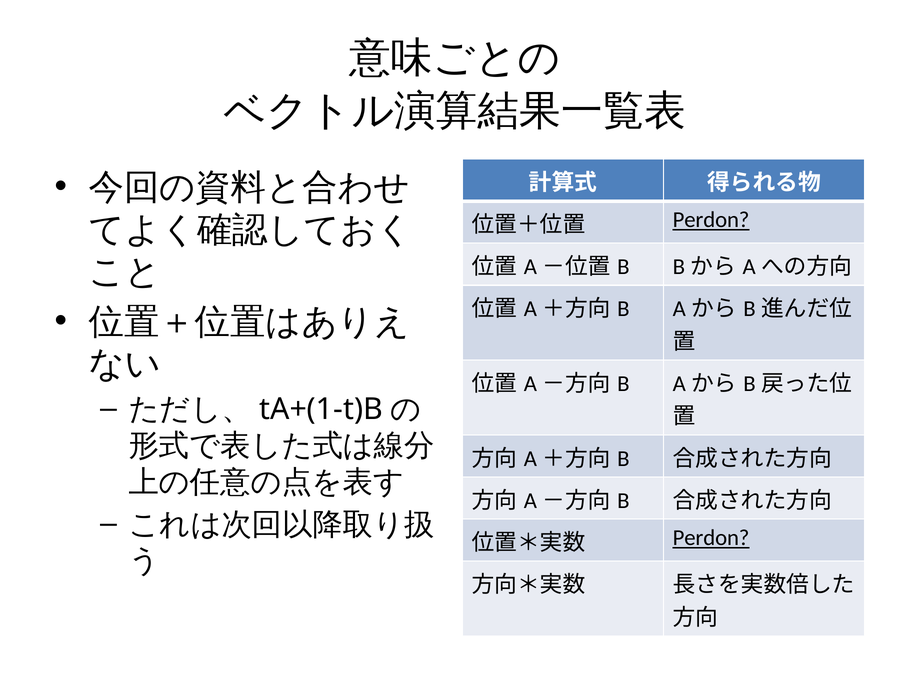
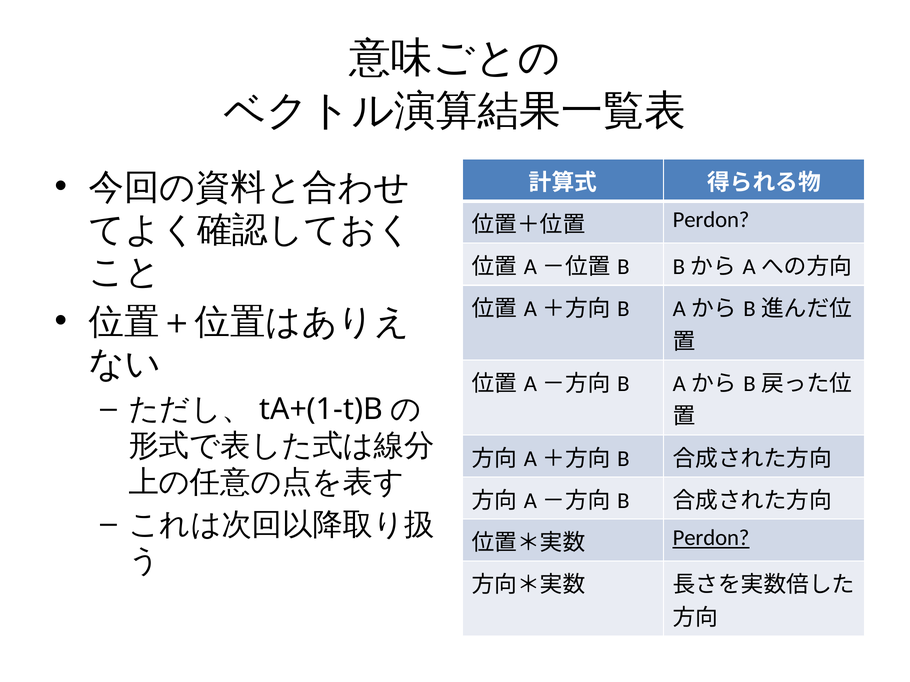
Perdon at (711, 220) underline: present -> none
